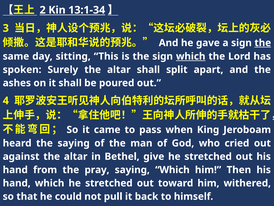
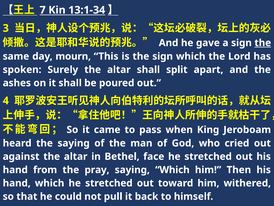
2: 2 -> 7
sitting: sitting -> mourn
which at (191, 56) underline: present -> none
give: give -> face
